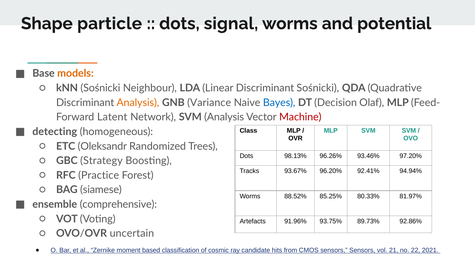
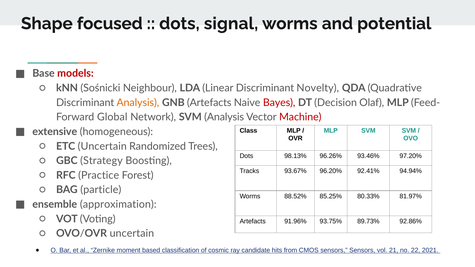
particle: particle -> focused
models colour: orange -> red
Discriminant Sośnicki: Sośnicki -> Novelty
GNB Variance: Variance -> Artefacts
Bayes colour: blue -> red
Latent: Latent -> Global
detecting: detecting -> extensive
ETC Oleksandr: Oleksandr -> Uncertain
siamese: siamese -> particle
comprehensive: comprehensive -> approximation
